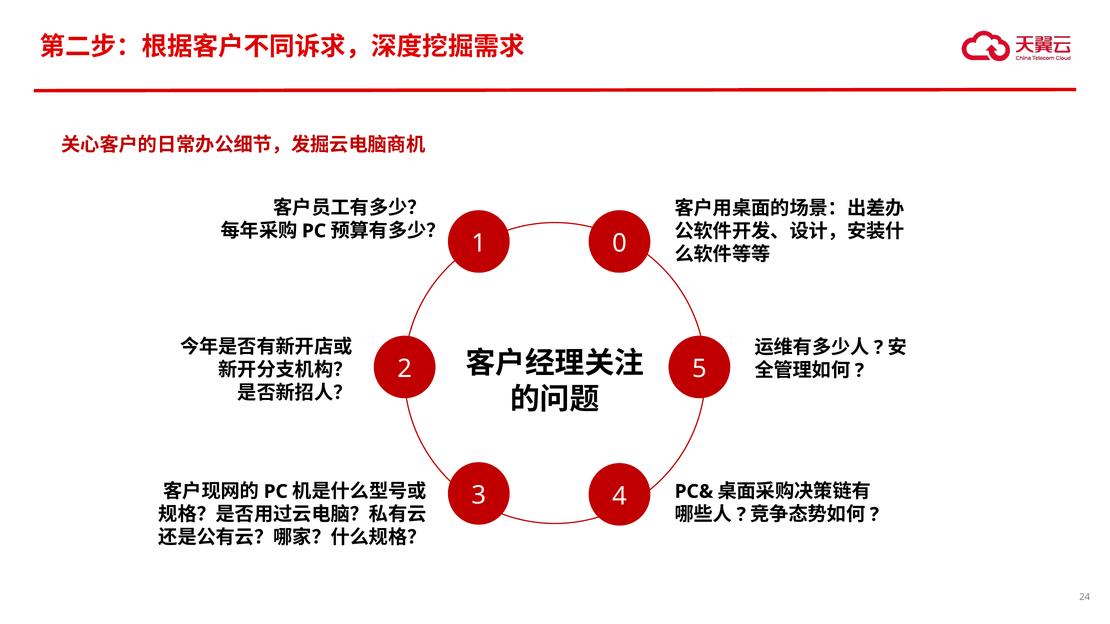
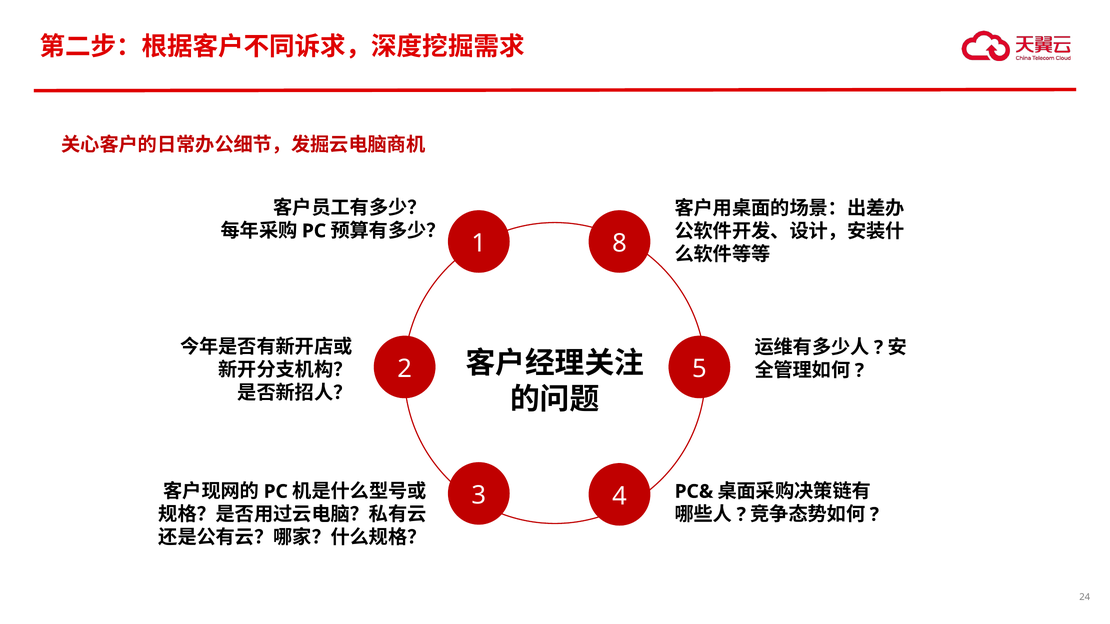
0: 0 -> 8
